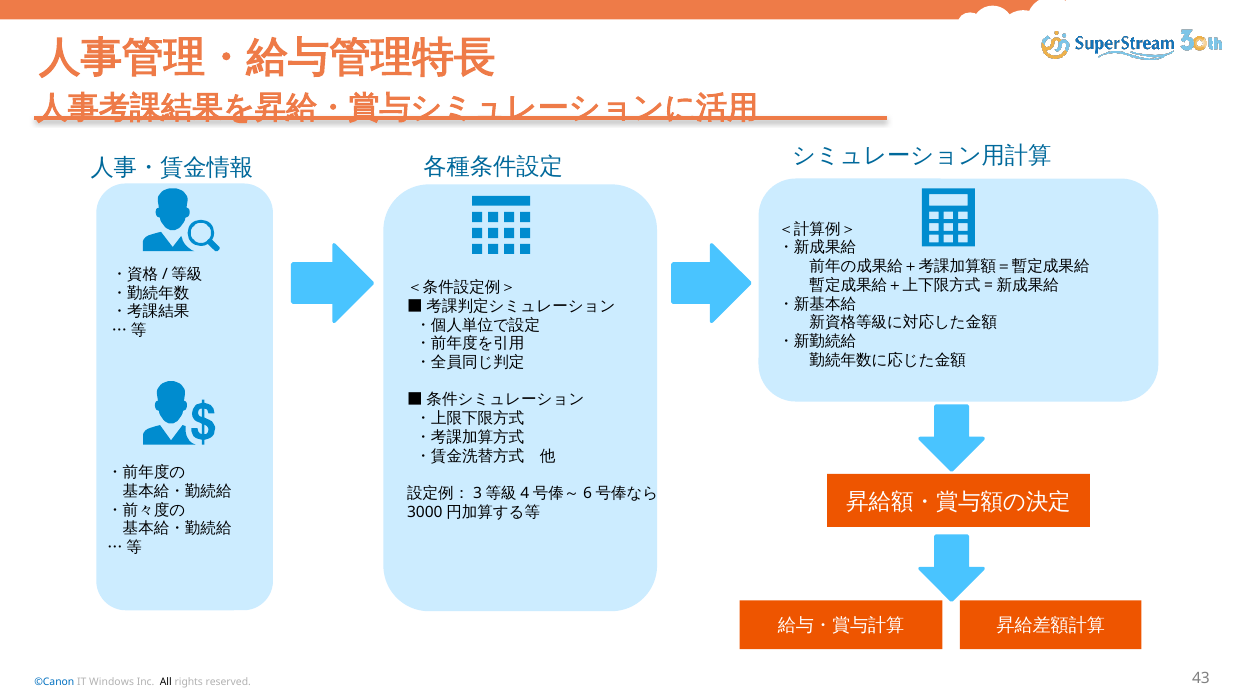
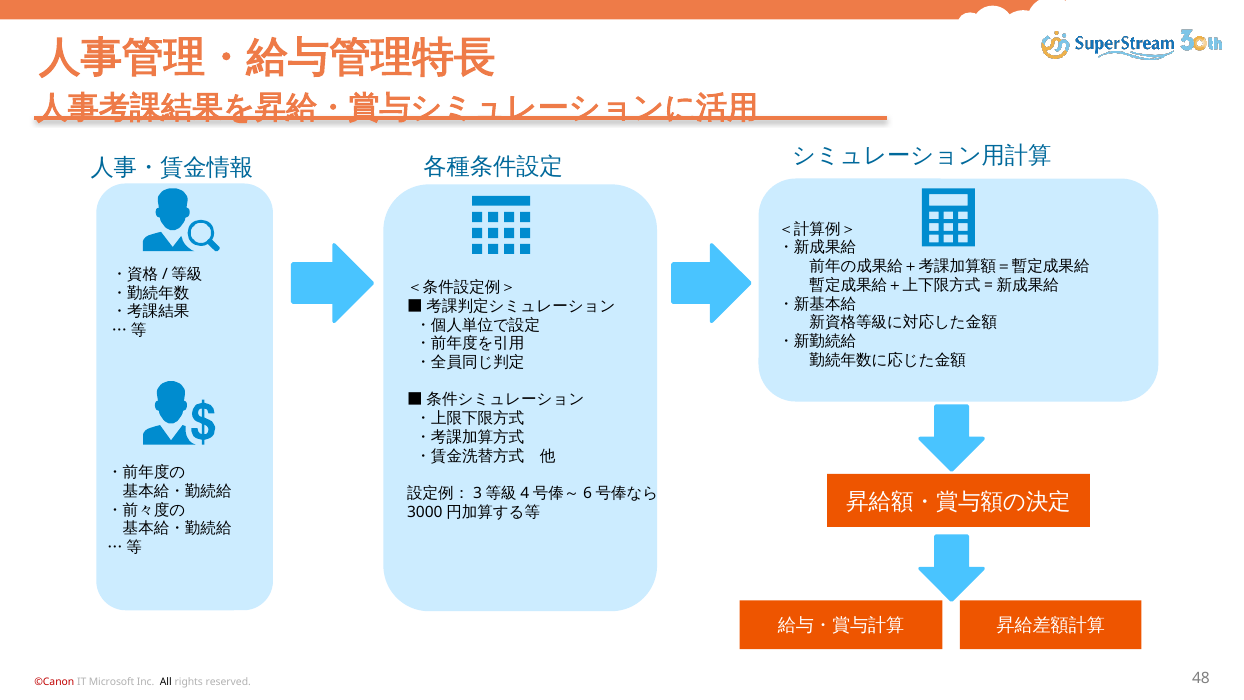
©Canon colour: blue -> red
Windows: Windows -> Microsoft
43: 43 -> 48
